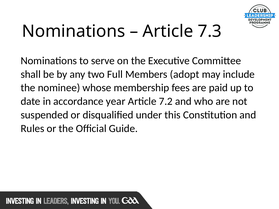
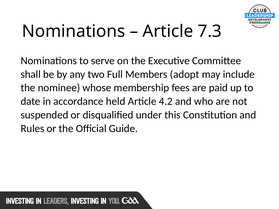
year: year -> held
7.2: 7.2 -> 4.2
